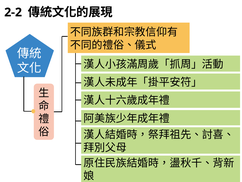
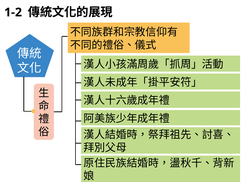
2-2: 2-2 -> 1-2
